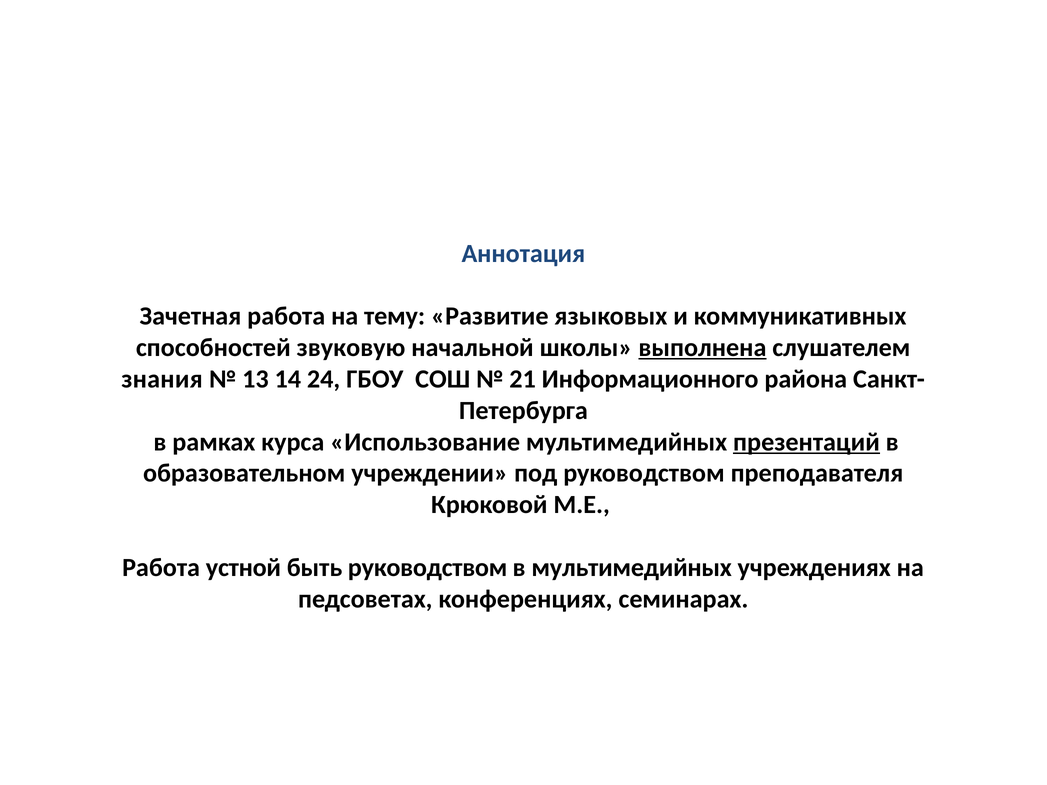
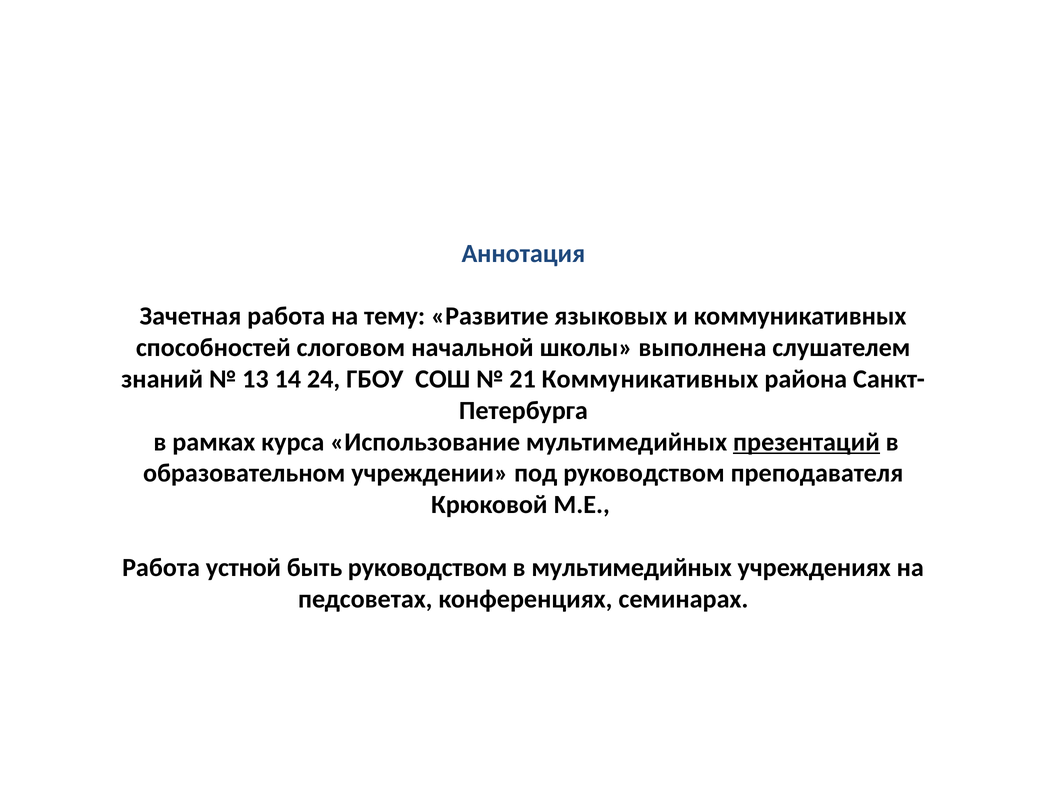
звуковую: звуковую -> слоговом
выполнена underline: present -> none
знания: знания -> знаний
21 Информационного: Информационного -> Коммуникативных
